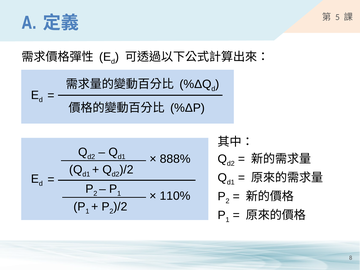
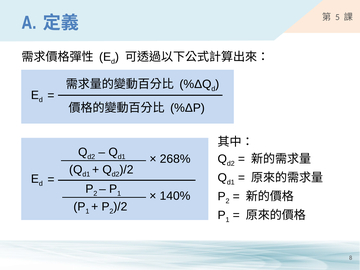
888%: 888% -> 268%
110%: 110% -> 140%
